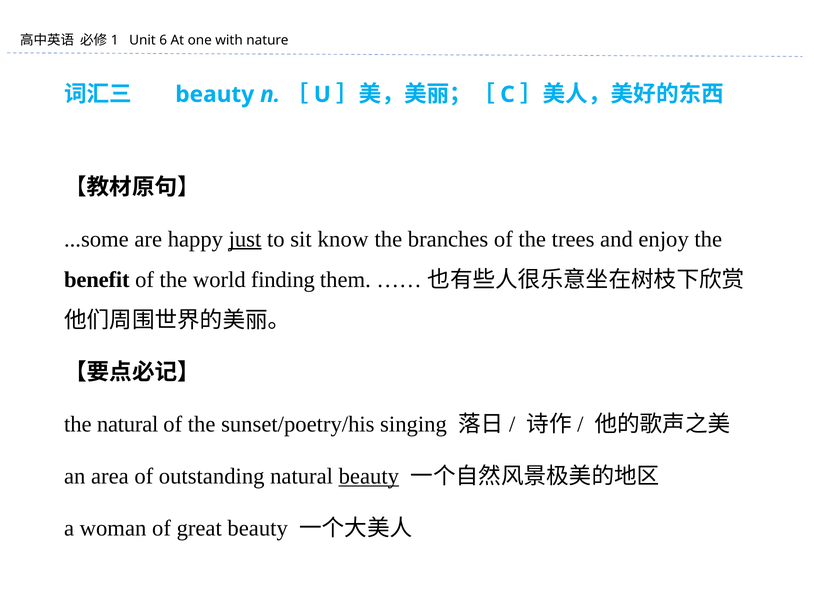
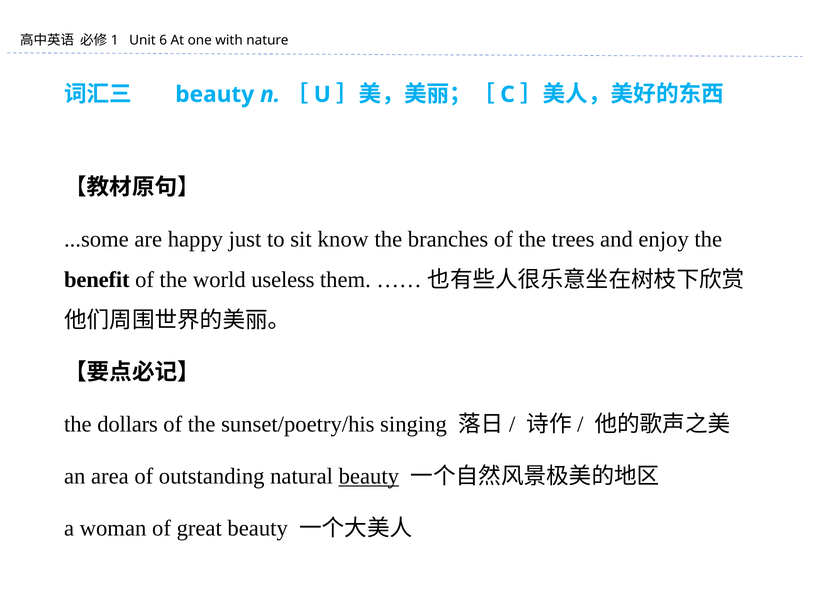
just underline: present -> none
finding: finding -> useless
the natural: natural -> dollars
